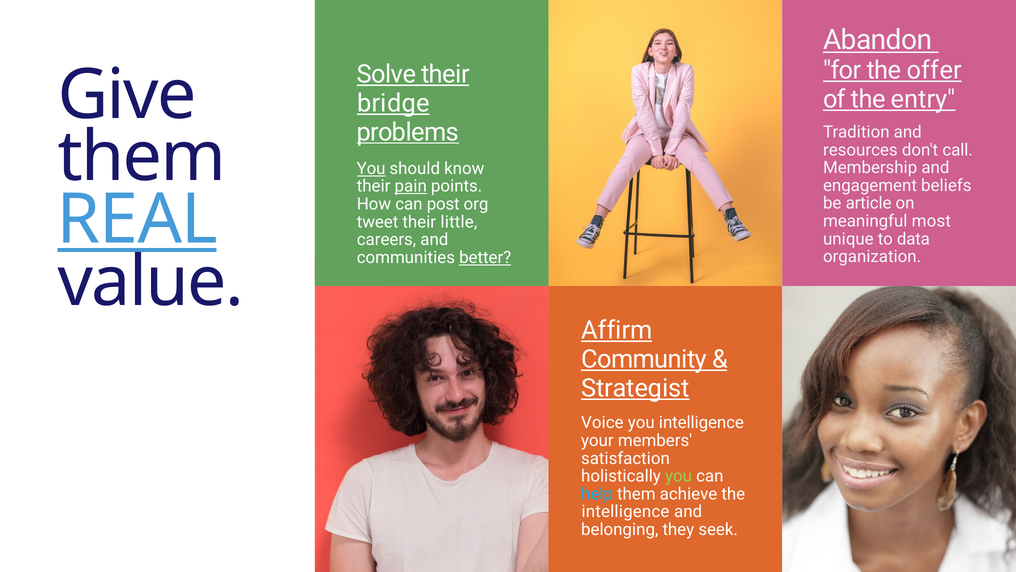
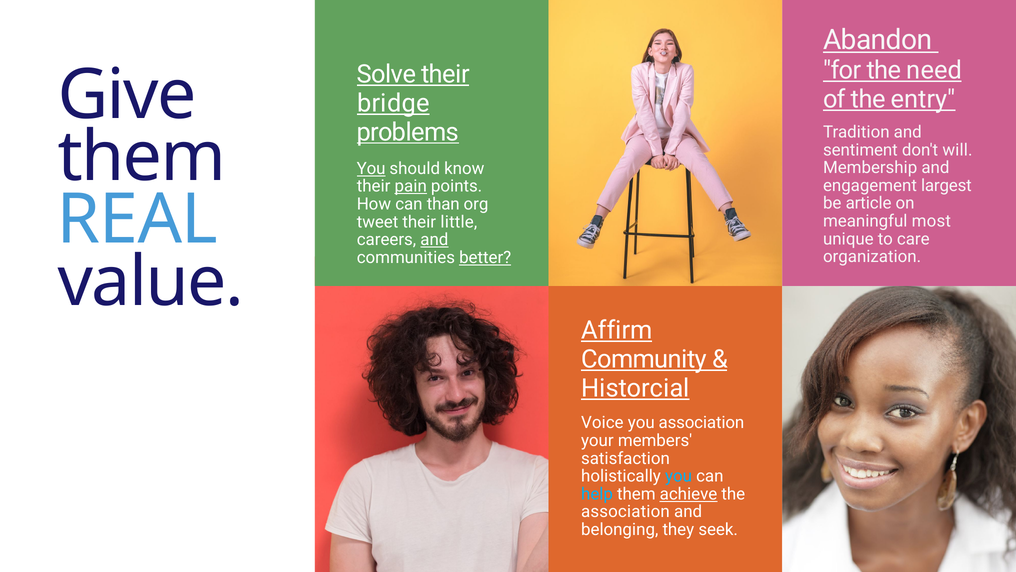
offer: offer -> need
resources: resources -> sentiment
call: call -> will
beliefs: beliefs -> largest
post: post -> than
REAL underline: present -> none
data: data -> care
and at (434, 240) underline: none -> present
Strategist: Strategist -> Historcial
you intelligence: intelligence -> association
you at (678, 476) colour: light green -> light blue
achieve underline: none -> present
intelligence at (625, 511): intelligence -> association
